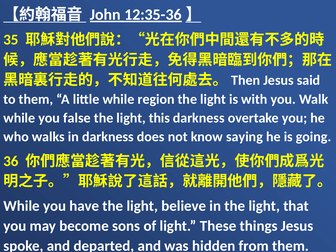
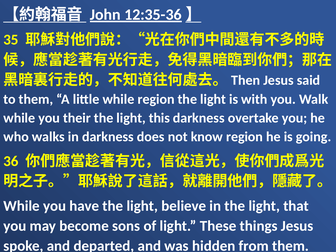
false: false -> their
know saying: saying -> region
